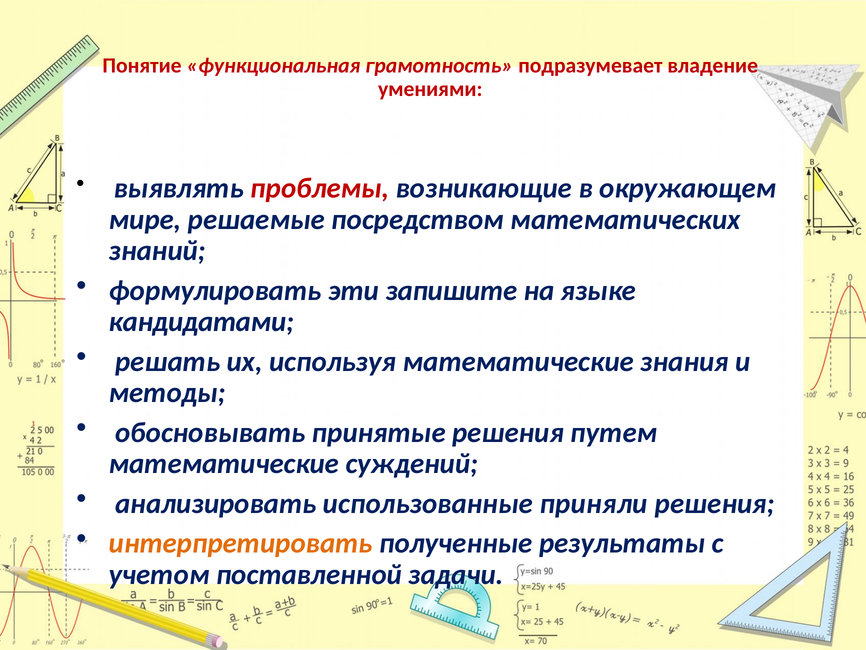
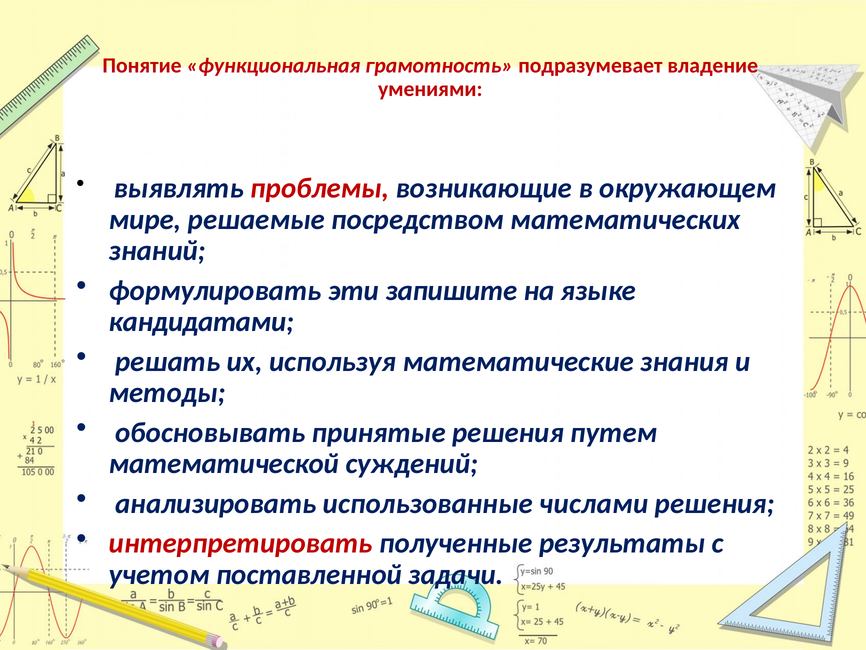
математические at (224, 463): математические -> математической
приняли: приняли -> числами
интерпретировать colour: orange -> red
